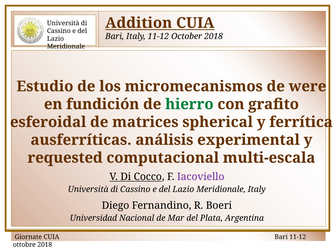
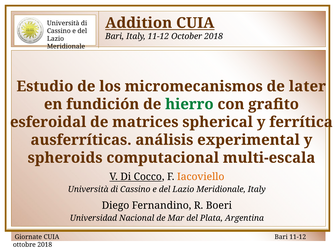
were: were -> later
requested: requested -> spheroids
Iacoviello colour: purple -> orange
